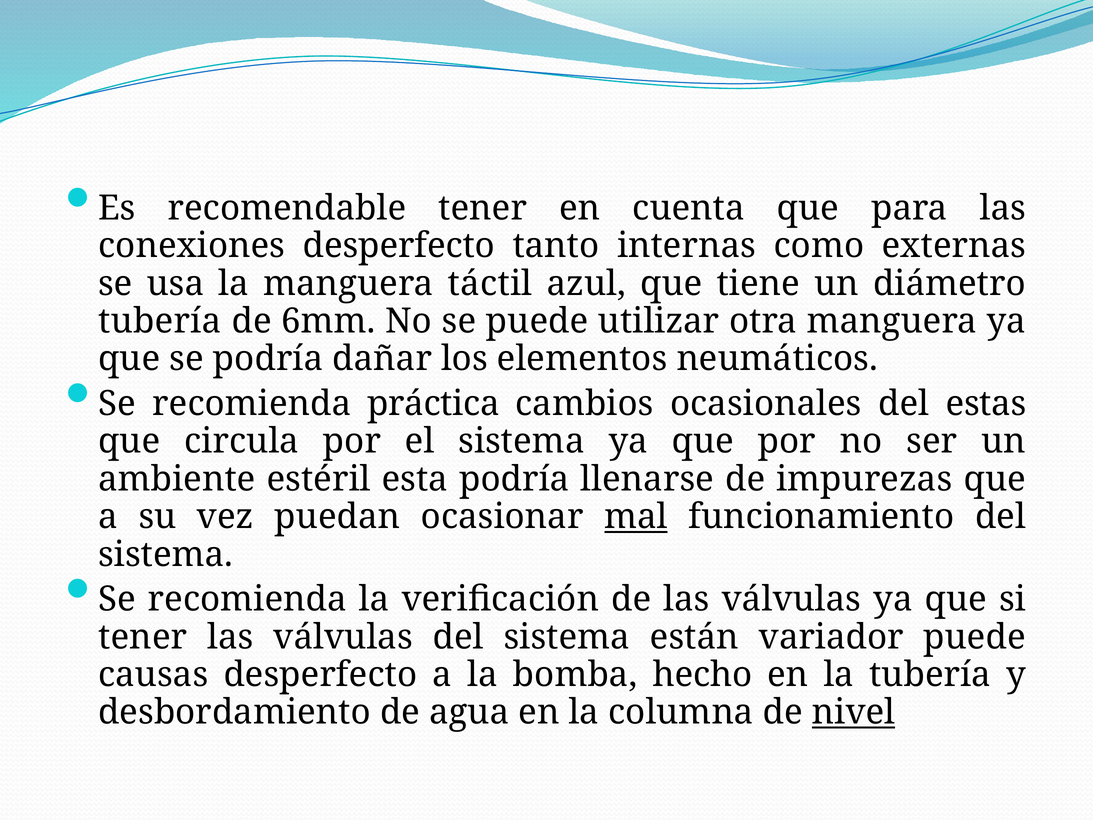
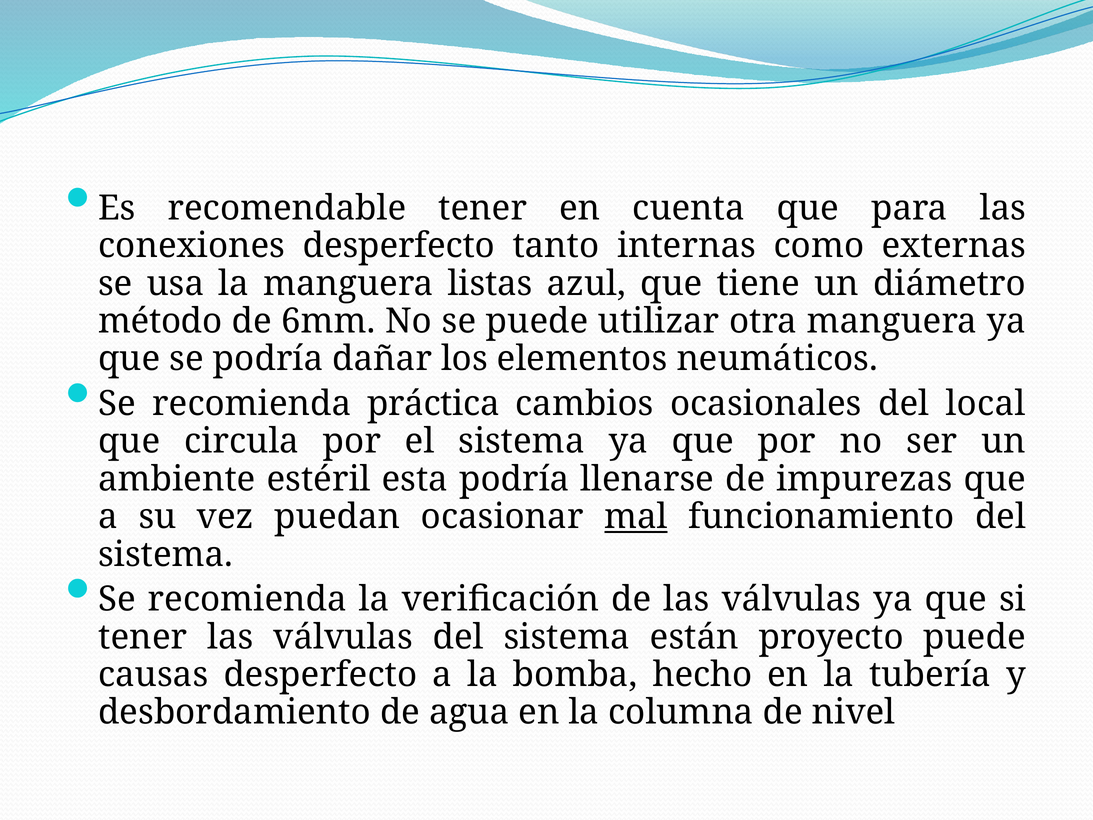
táctil: táctil -> listas
tubería at (160, 321): tubería -> método
estas: estas -> local
variador: variador -> proyecto
nivel underline: present -> none
